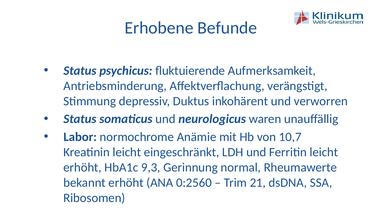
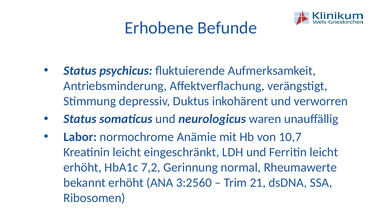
9,3: 9,3 -> 7,2
0:2560: 0:2560 -> 3:2560
